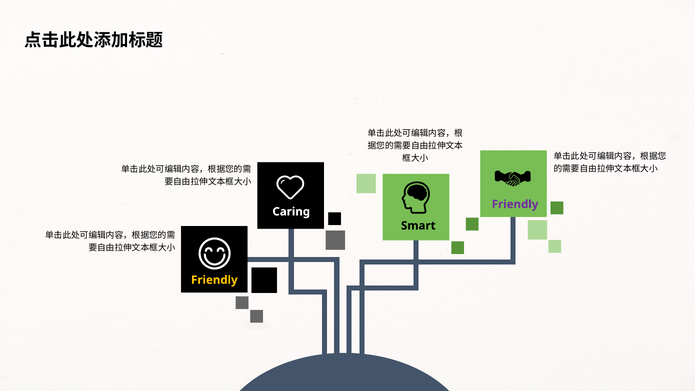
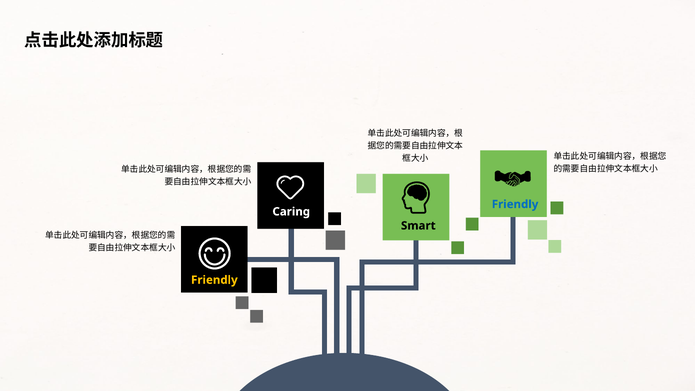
Friendly at (515, 204) colour: purple -> blue
